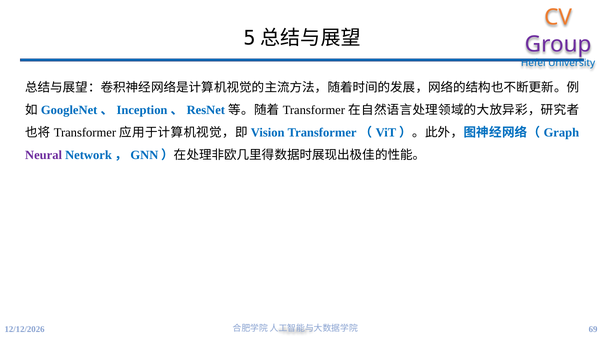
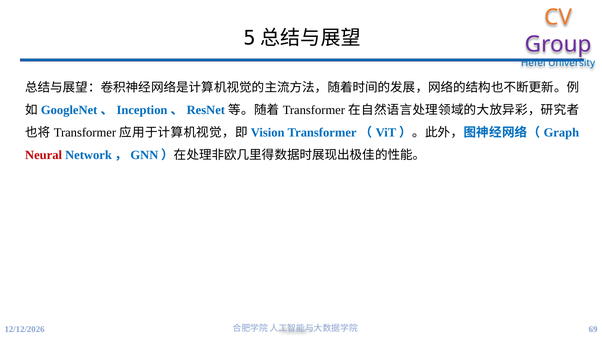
Neural colour: purple -> red
